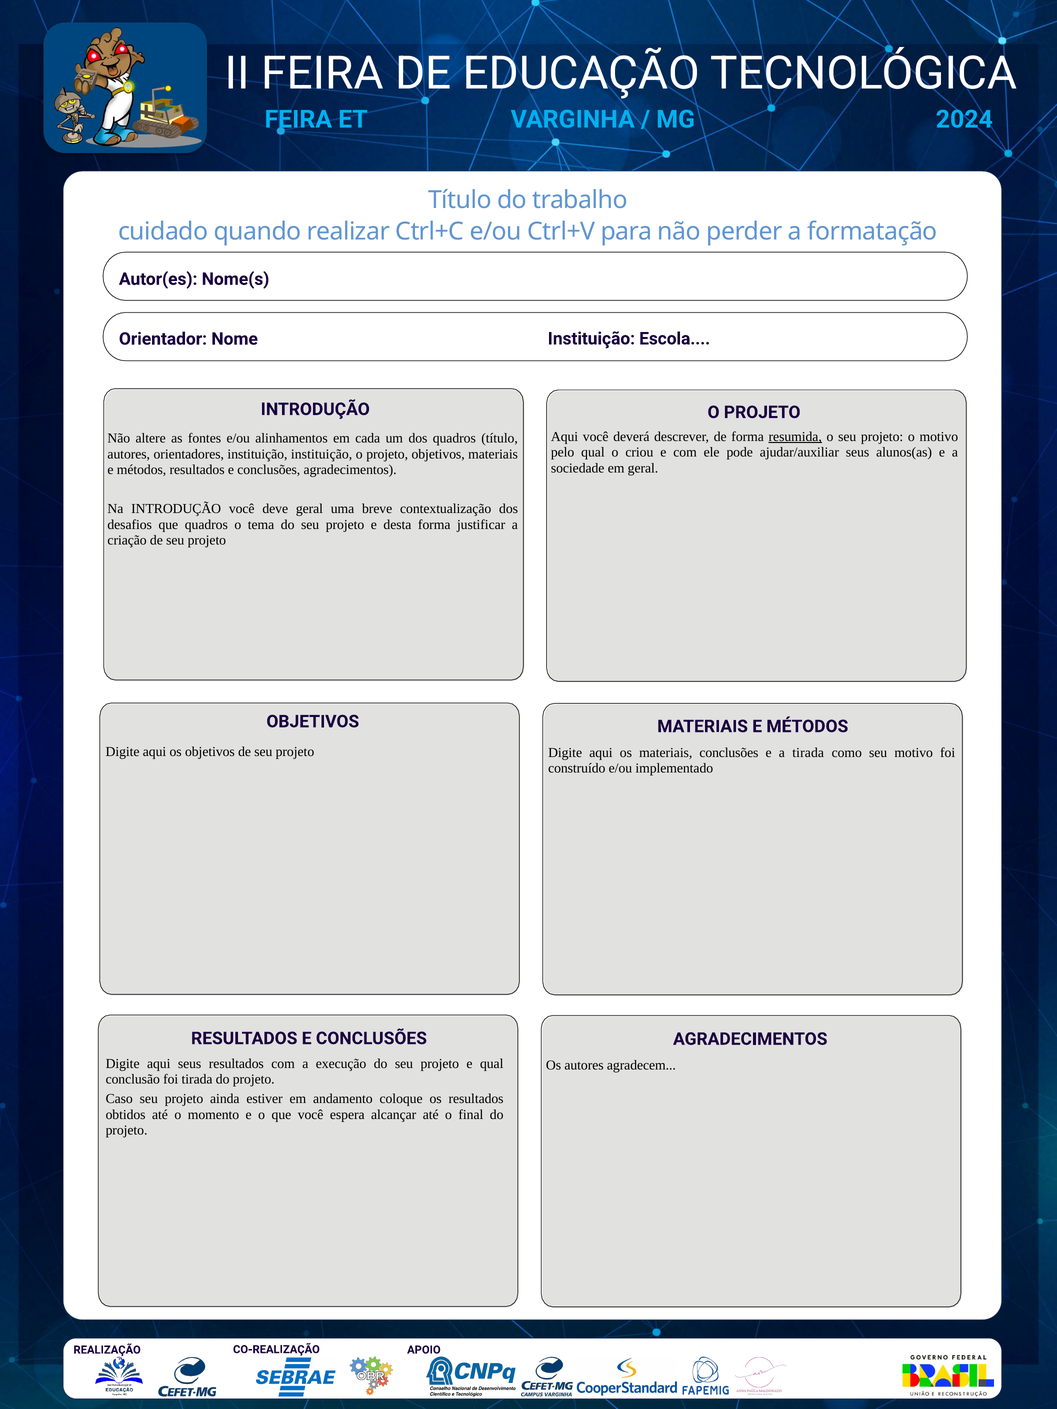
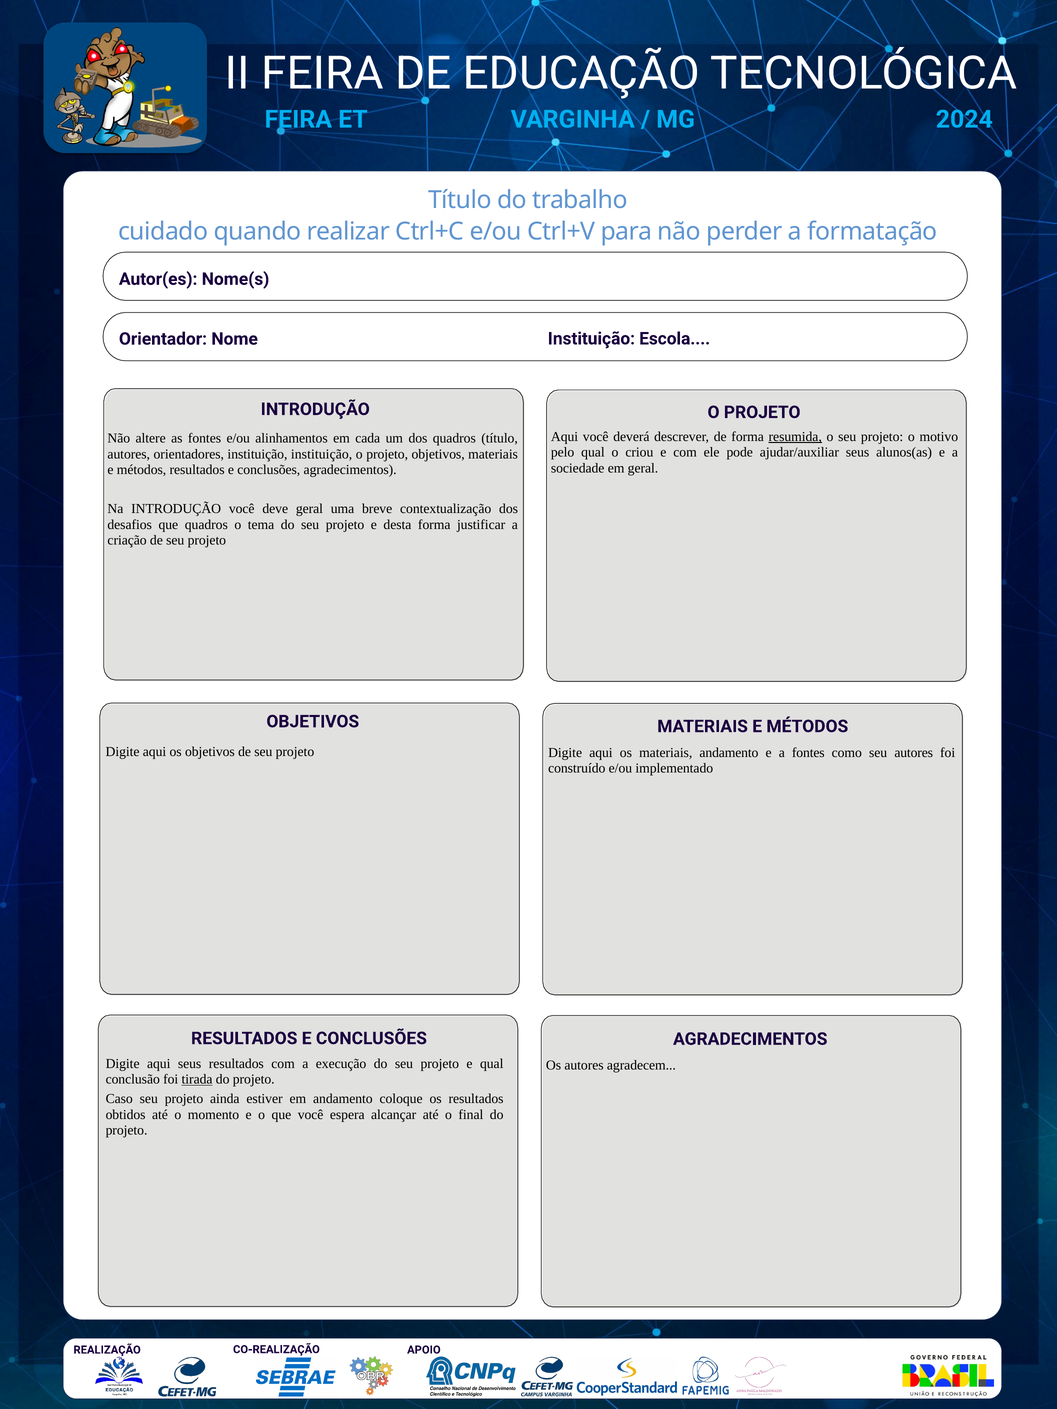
materiais conclusões: conclusões -> andamento
a tirada: tirada -> fontes
seu motivo: motivo -> autores
tirada at (197, 1080) underline: none -> present
